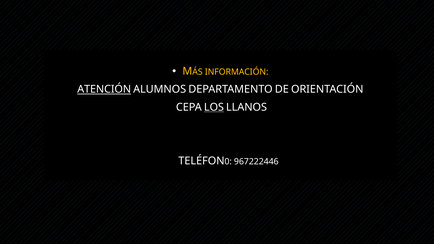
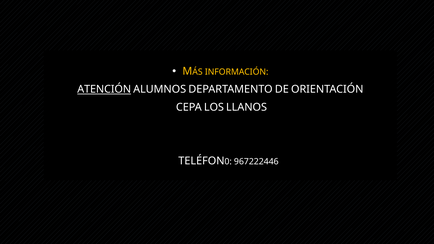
LOS underline: present -> none
